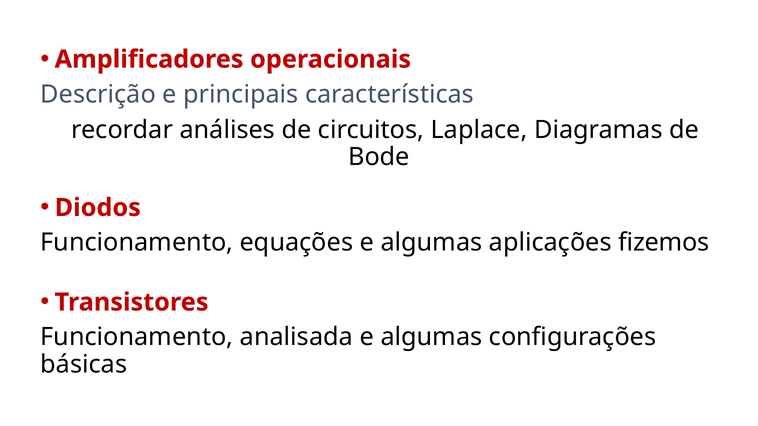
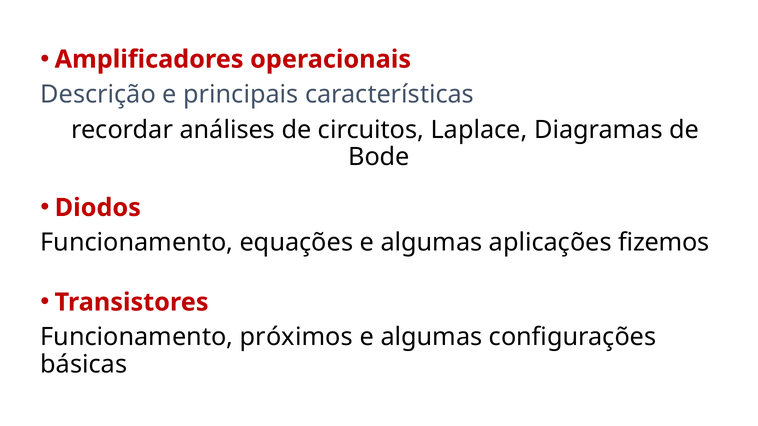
analisada: analisada -> próximos
